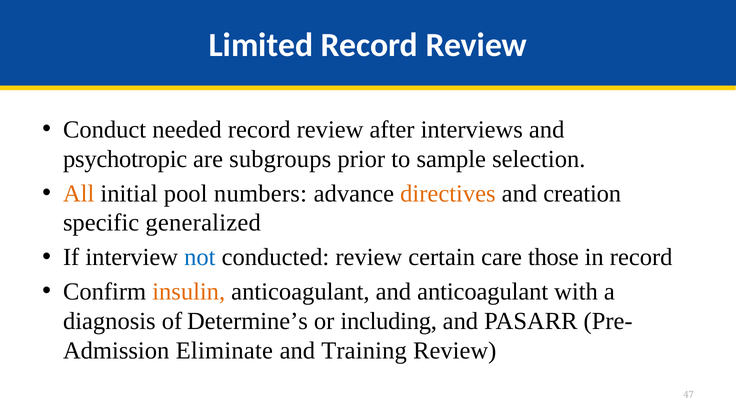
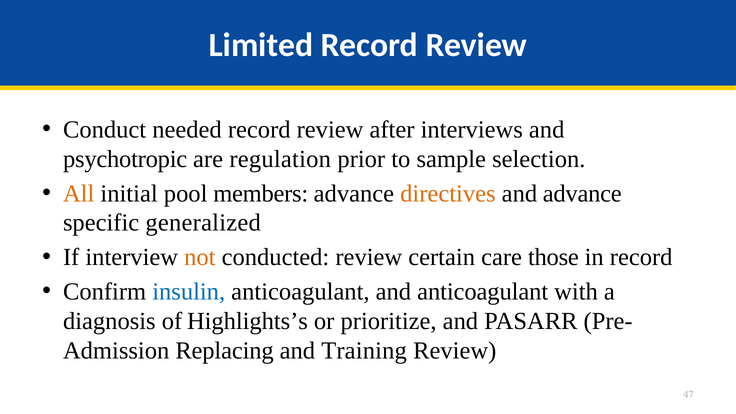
subgroups: subgroups -> regulation
numbers: numbers -> members
and creation: creation -> advance
not colour: blue -> orange
insulin colour: orange -> blue
Determine’s: Determine’s -> Highlights’s
including: including -> prioritize
Eliminate: Eliminate -> Replacing
